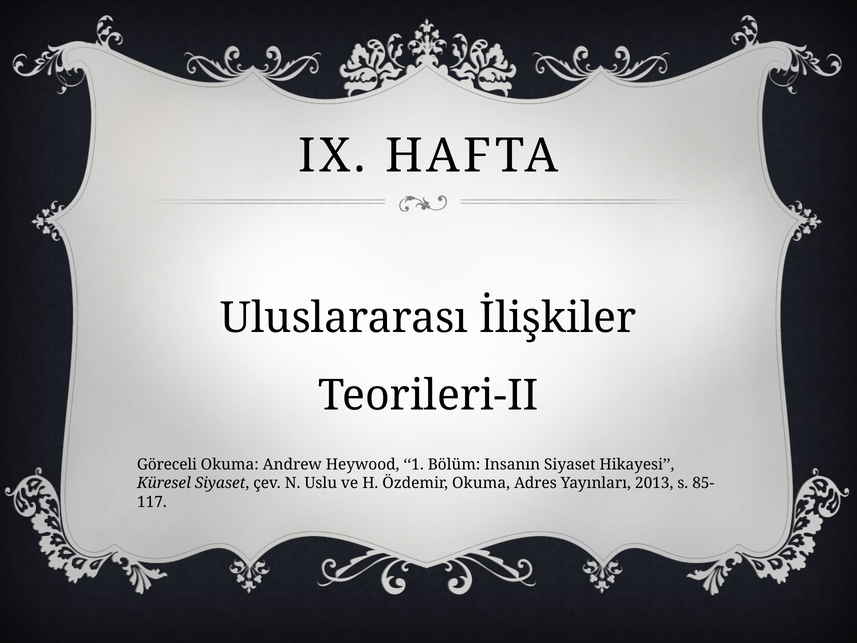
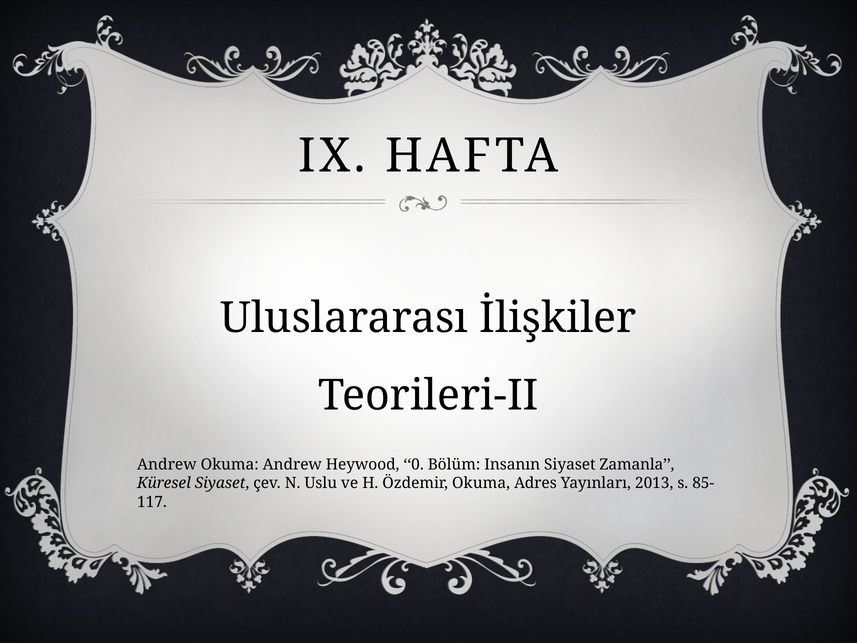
Göreceli at (167, 465): Göreceli -> Andrew
1: 1 -> 0
Hikayesi: Hikayesi -> Zamanla
